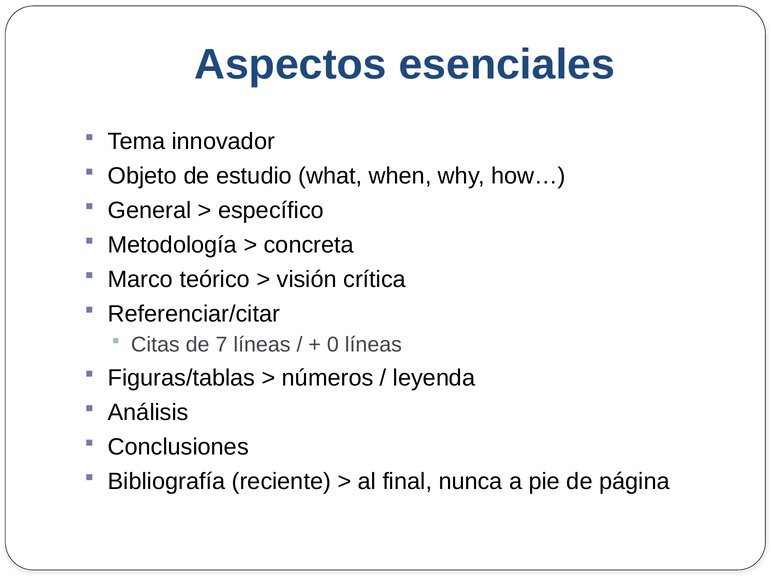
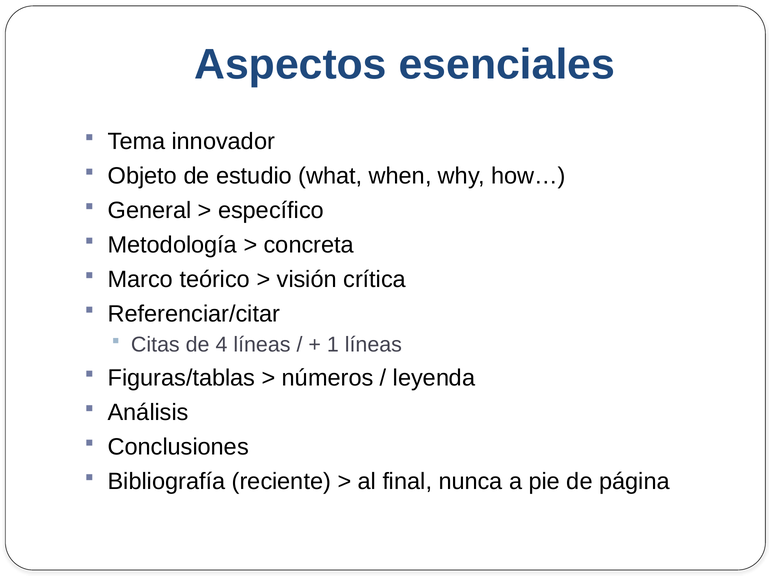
7: 7 -> 4
0: 0 -> 1
